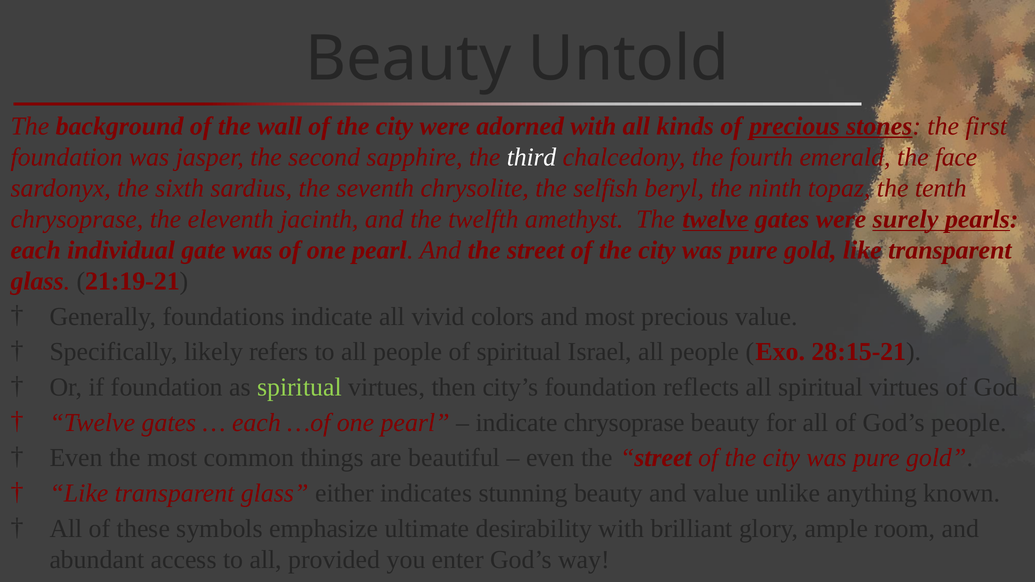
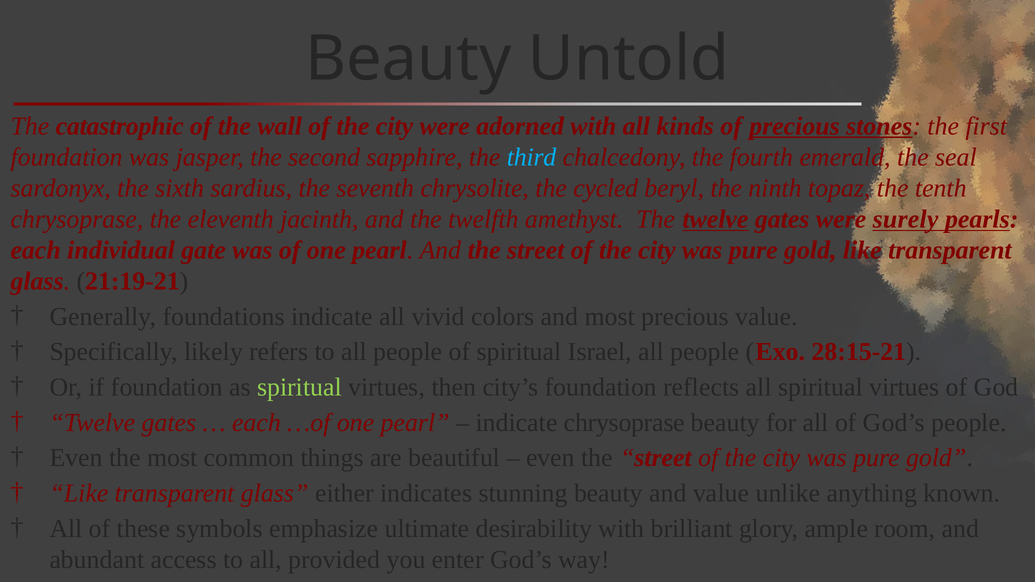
background: background -> catastrophic
third colour: white -> light blue
face: face -> seal
selfish: selfish -> cycled
